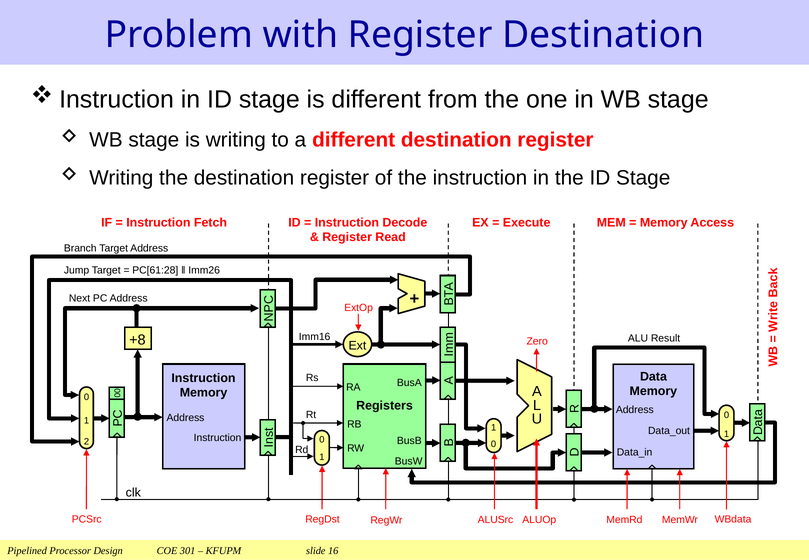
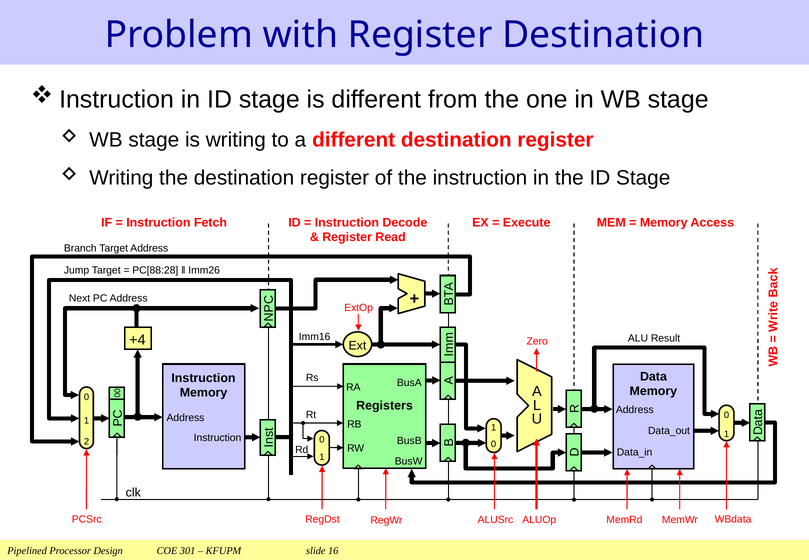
PC[61:28: PC[61:28 -> PC[88:28
+8: +8 -> +4
